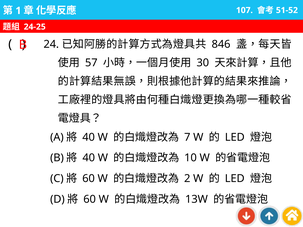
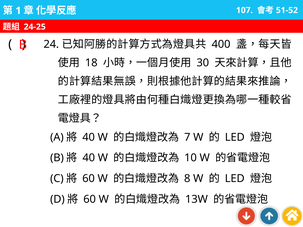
846: 846 -> 400
57: 57 -> 18
2: 2 -> 8
